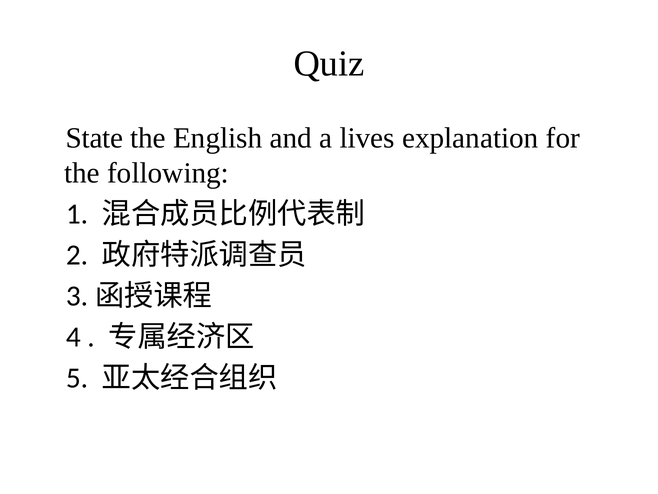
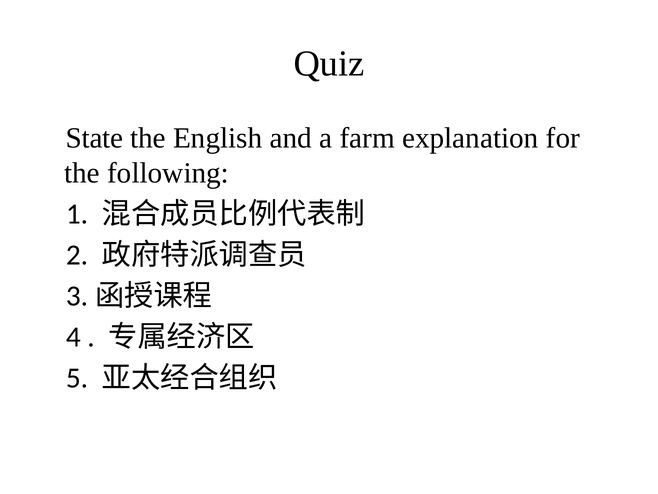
lives: lives -> farm
